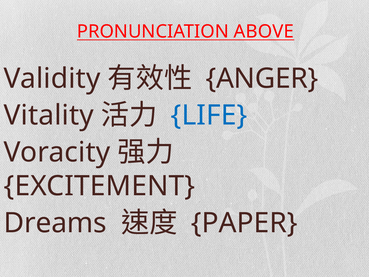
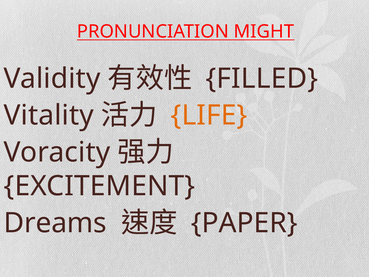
ABOVE: ABOVE -> MIGHT
ANGER: ANGER -> FILLED
LIFE colour: blue -> orange
